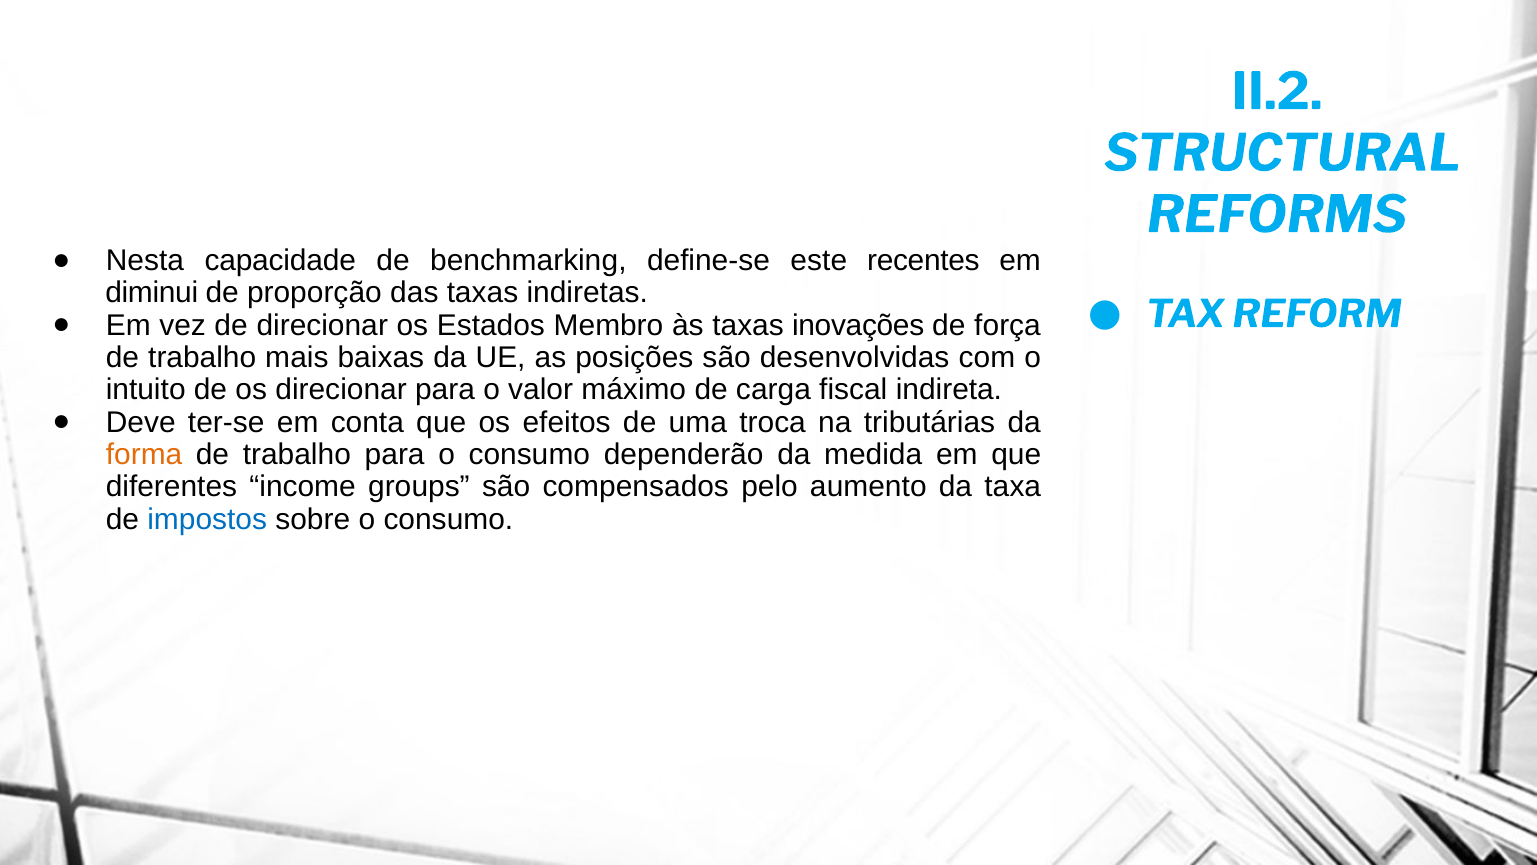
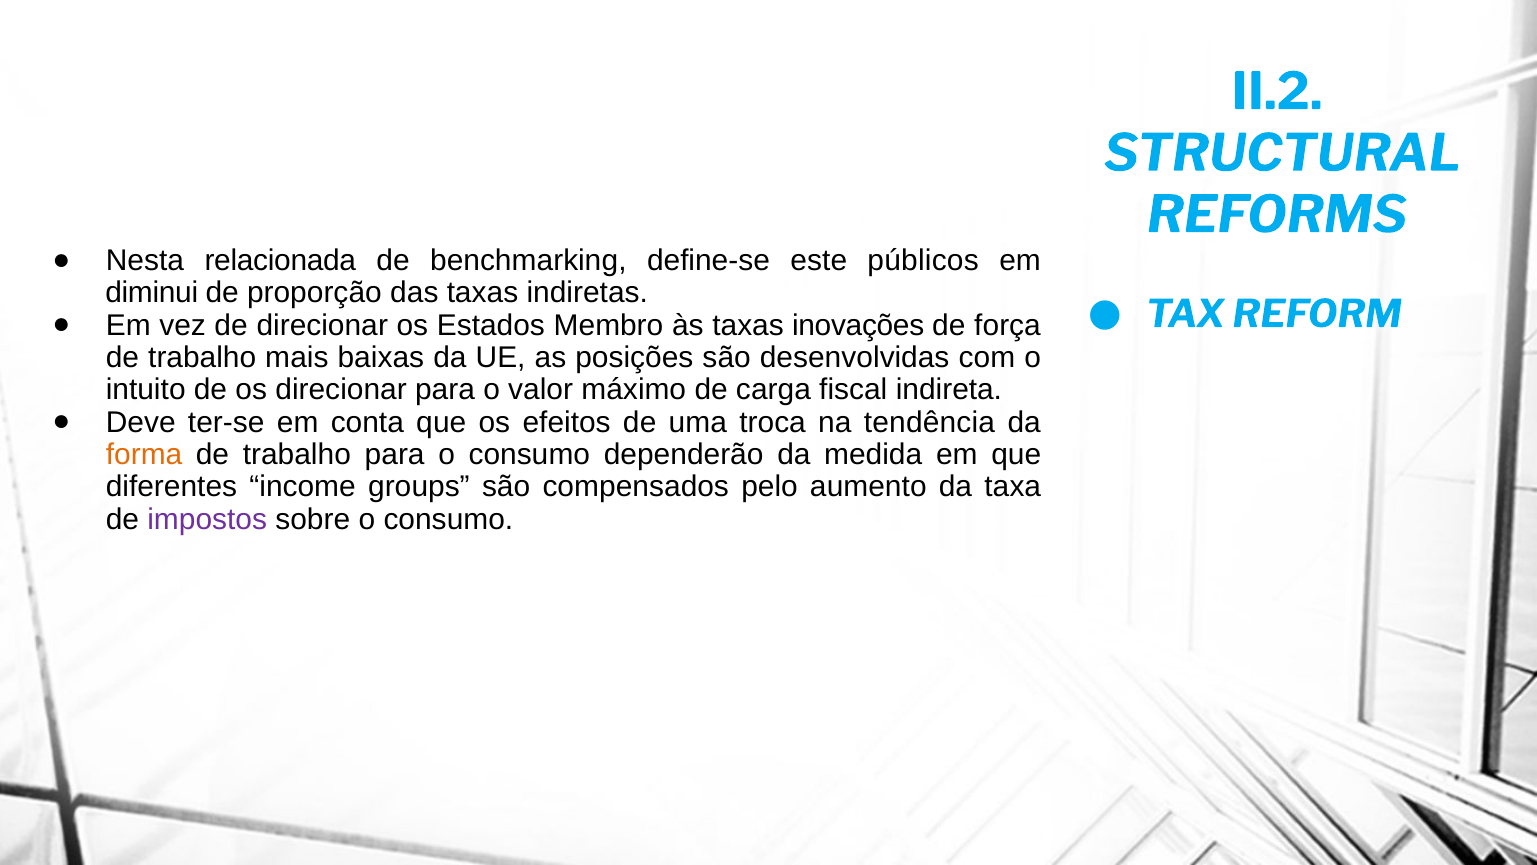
capacidade: capacidade -> relacionada
recentes: recentes -> públicos
tributárias: tributárias -> tendência
impostos colour: blue -> purple
